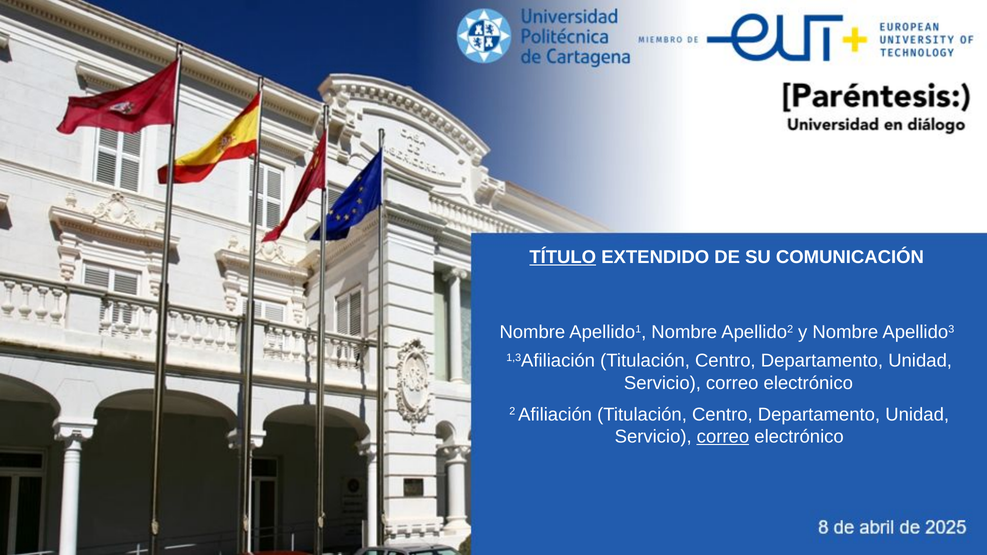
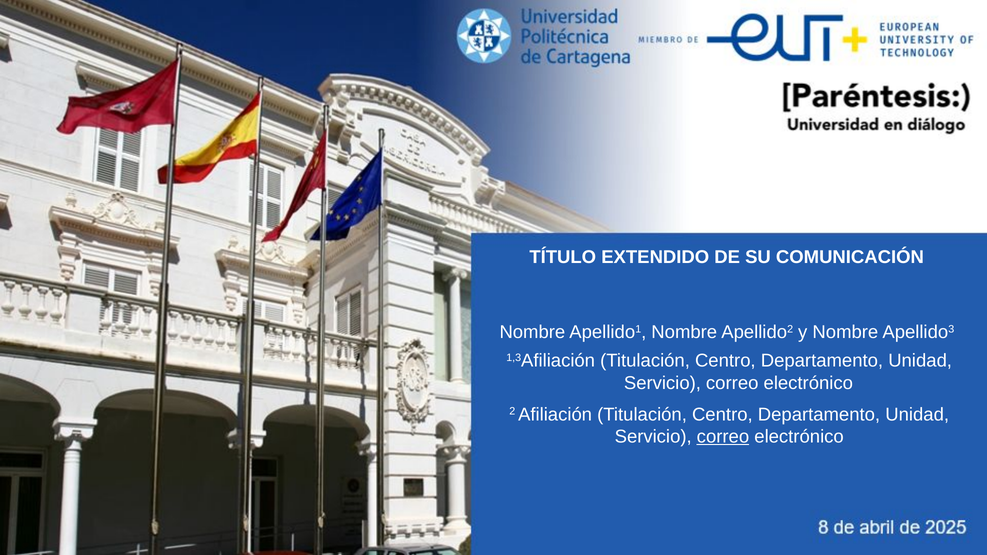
TÍTULO underline: present -> none
